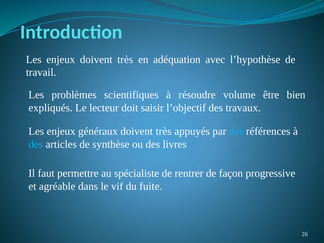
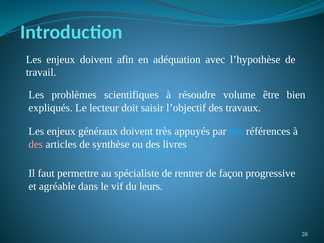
enjeux doivent très: très -> afin
des at (36, 144) colour: light blue -> pink
fuite: fuite -> leurs
